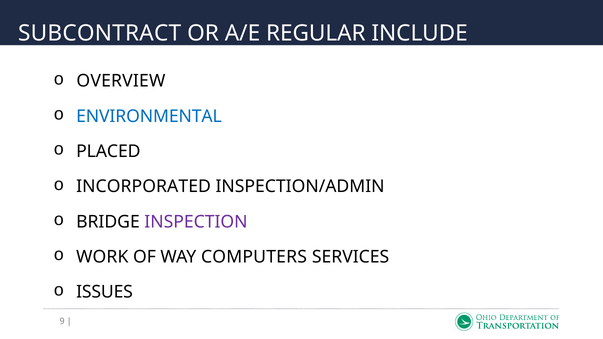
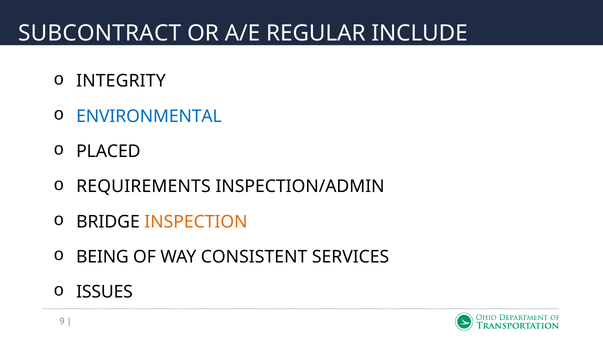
OVERVIEW: OVERVIEW -> INTEGRITY
INCORPORATED: INCORPORATED -> REQUIREMENTS
INSPECTION colour: purple -> orange
WORK: WORK -> BEING
COMPUTERS: COMPUTERS -> CONSISTENT
